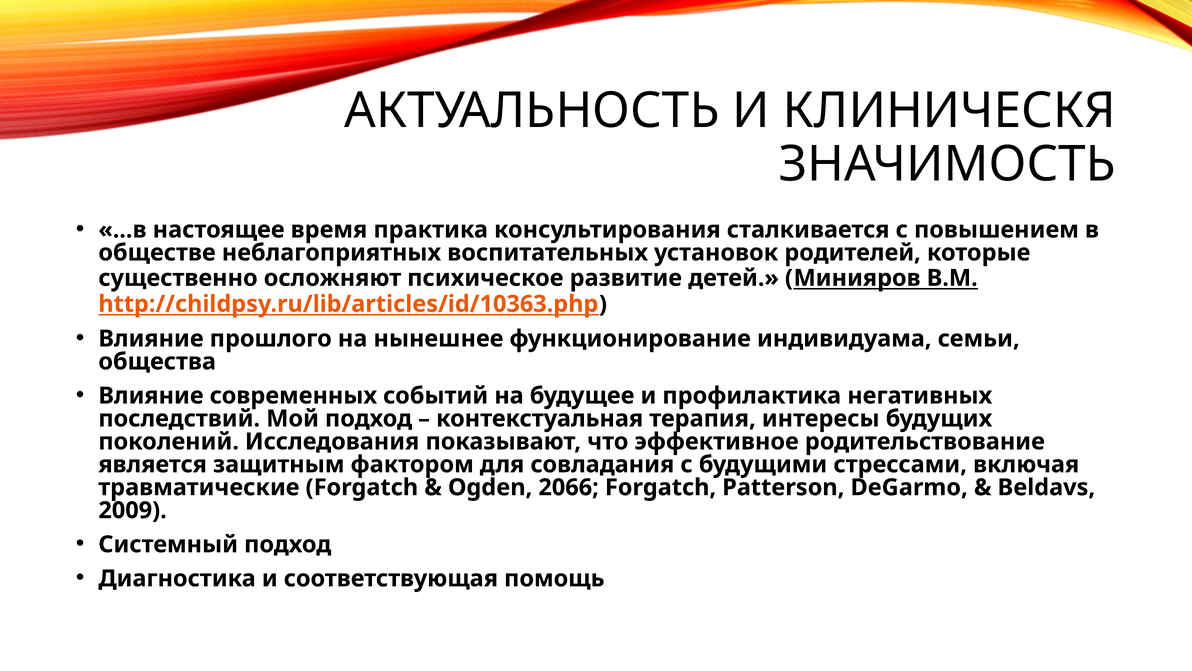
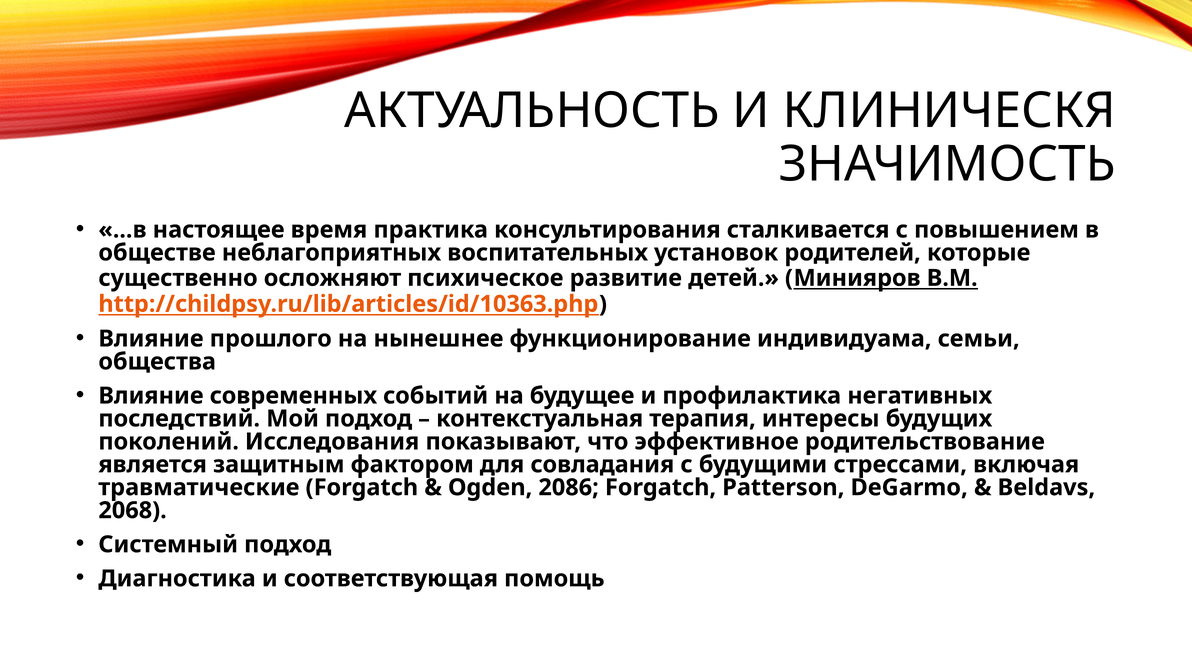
2066: 2066 -> 2086
2009: 2009 -> 2068
